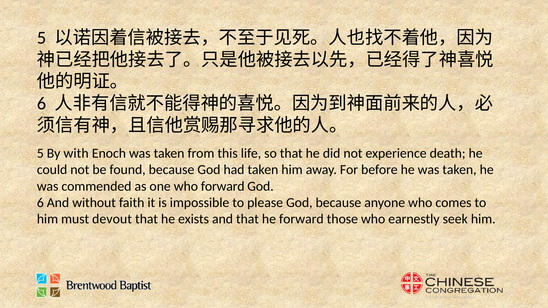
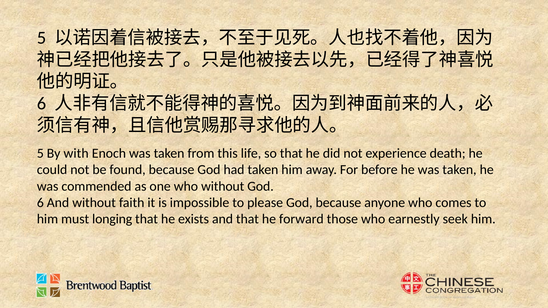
who forward: forward -> without
devout: devout -> longing
